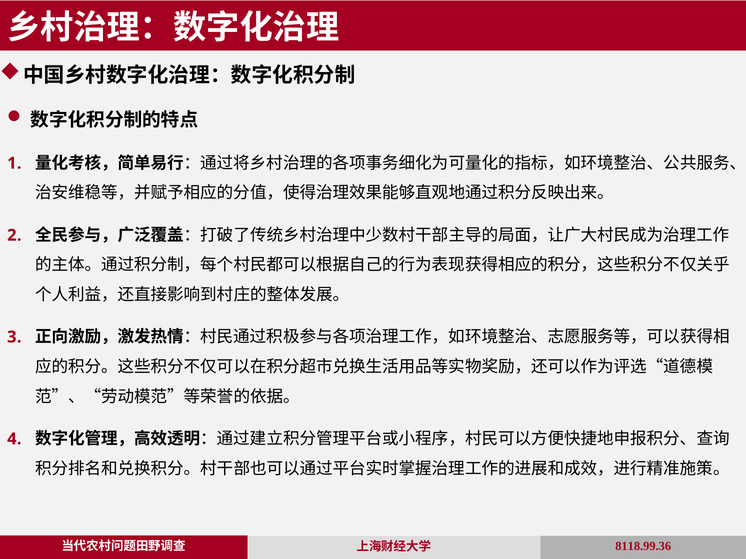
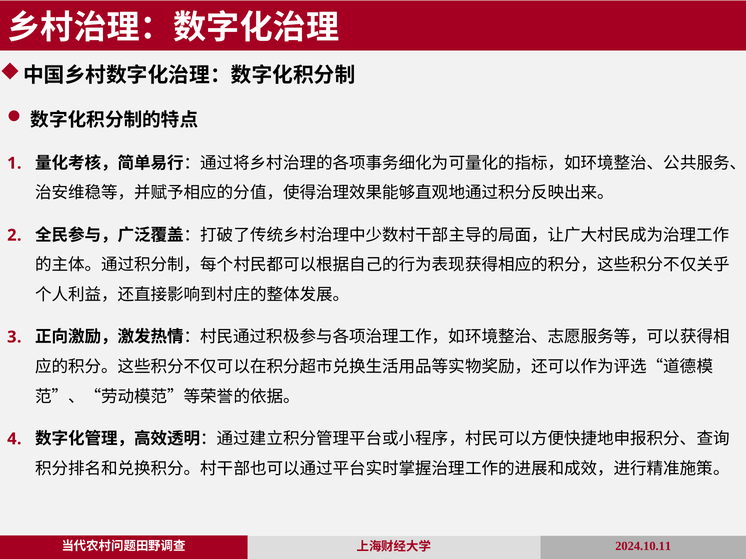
8118.99.36: 8118.99.36 -> 2024.10.11
